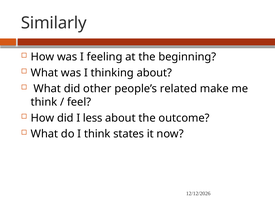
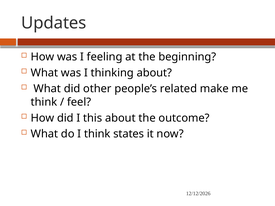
Similarly: Similarly -> Updates
less: less -> this
